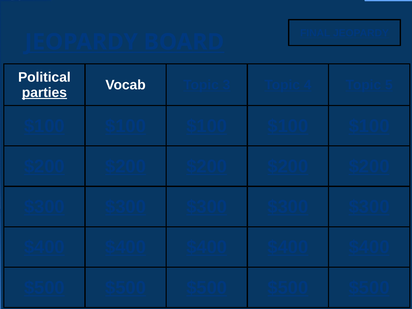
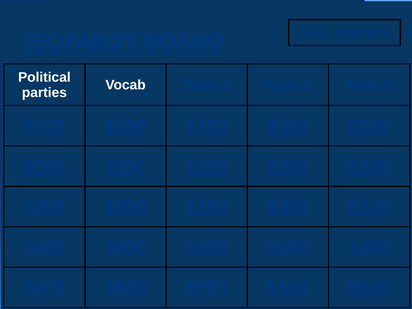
parties underline: present -> none
